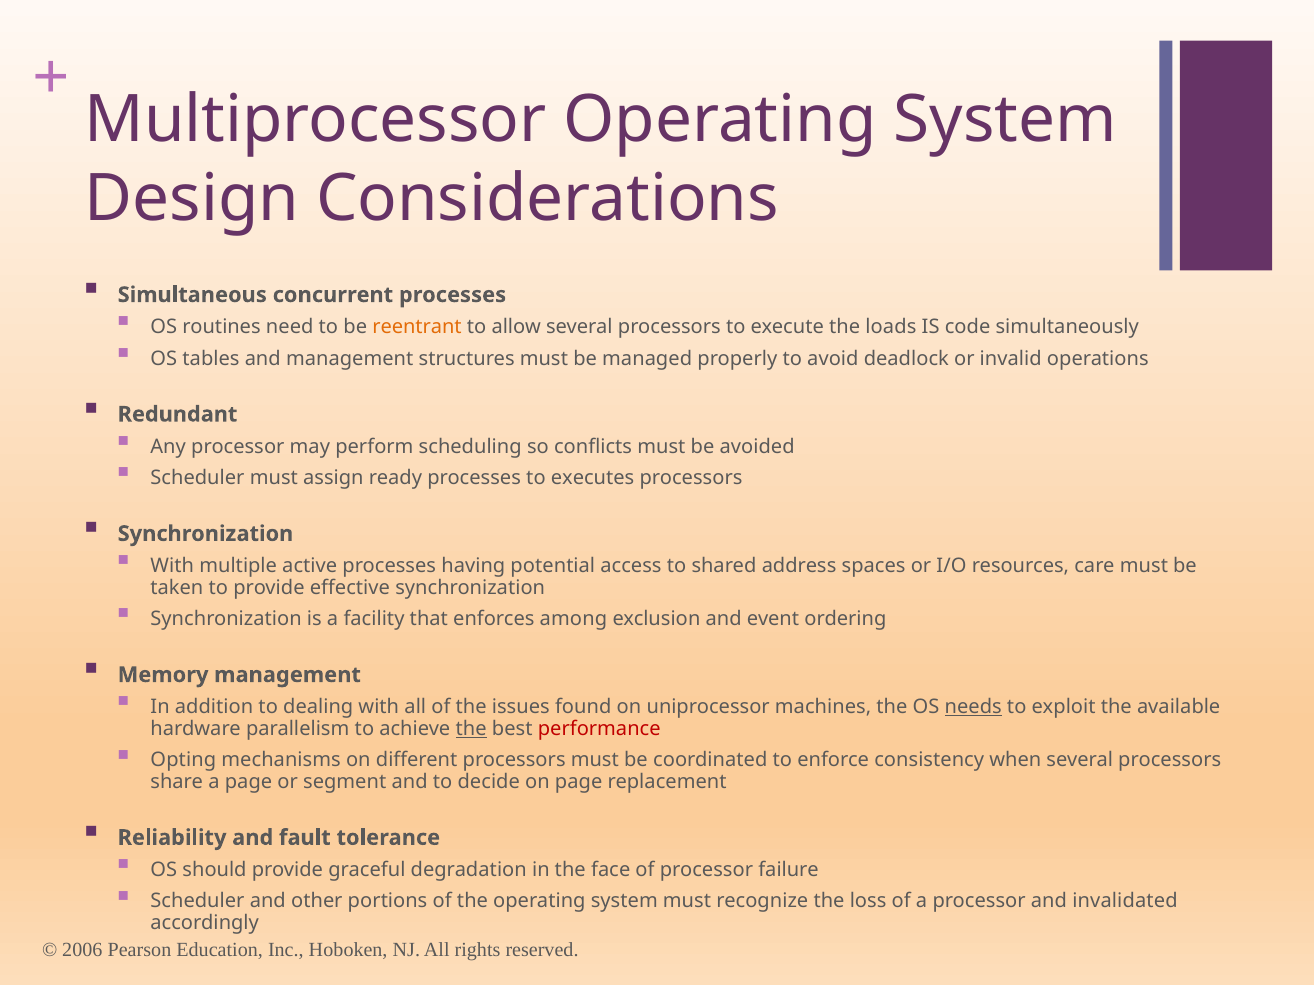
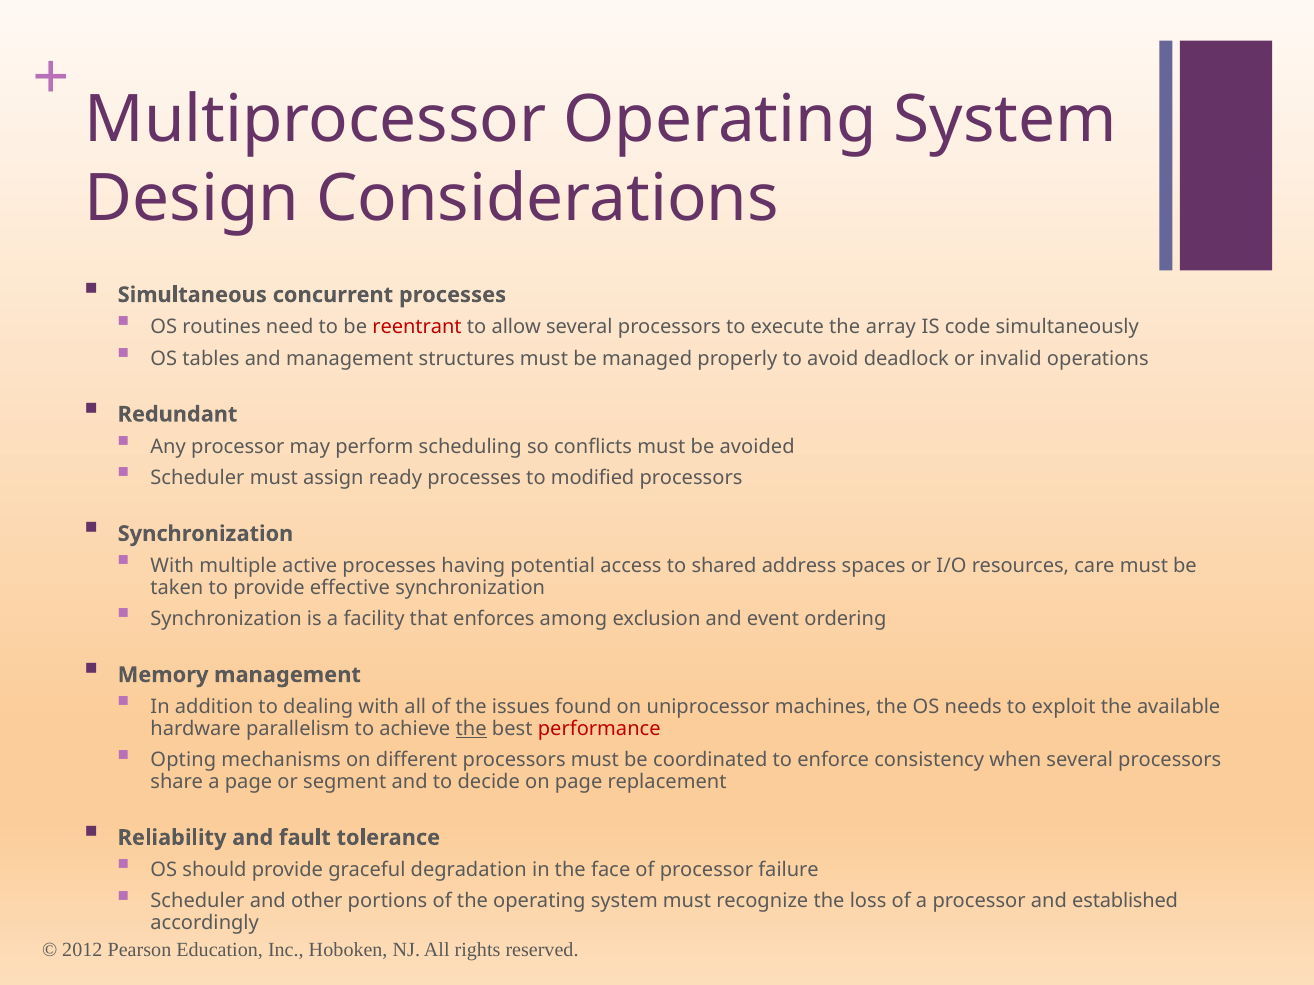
reentrant colour: orange -> red
loads: loads -> array
executes: executes -> modified
needs underline: present -> none
invalidated: invalidated -> established
2006: 2006 -> 2012
